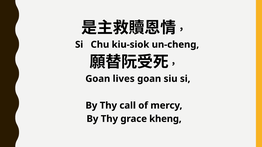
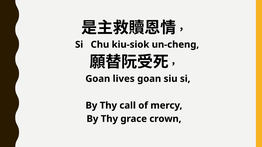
kheng: kheng -> crown
